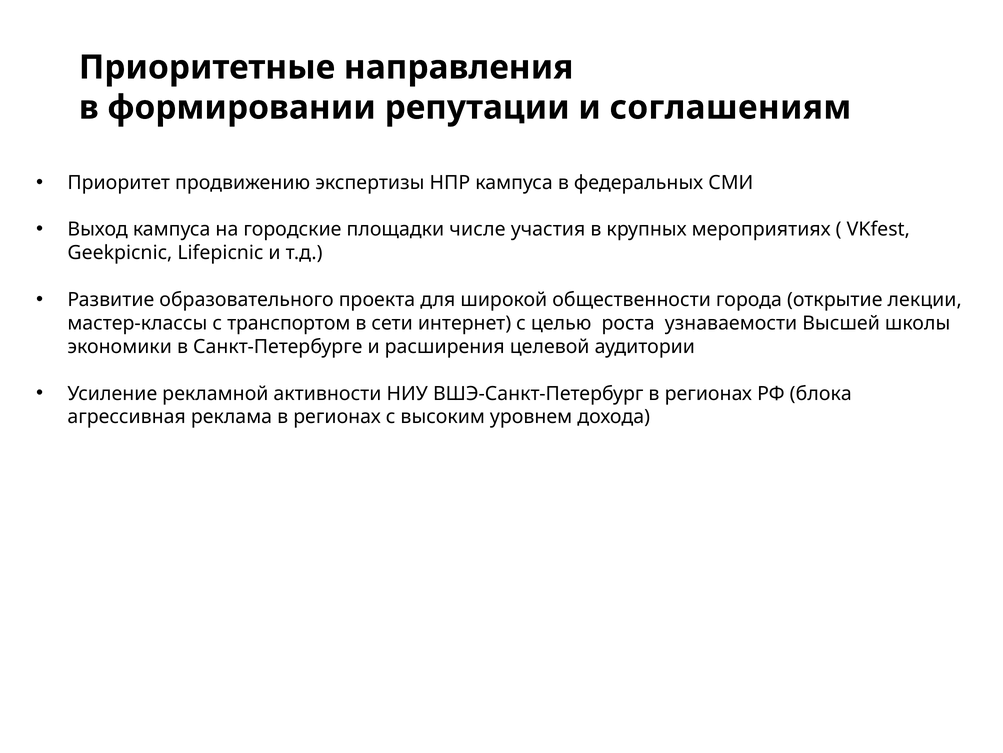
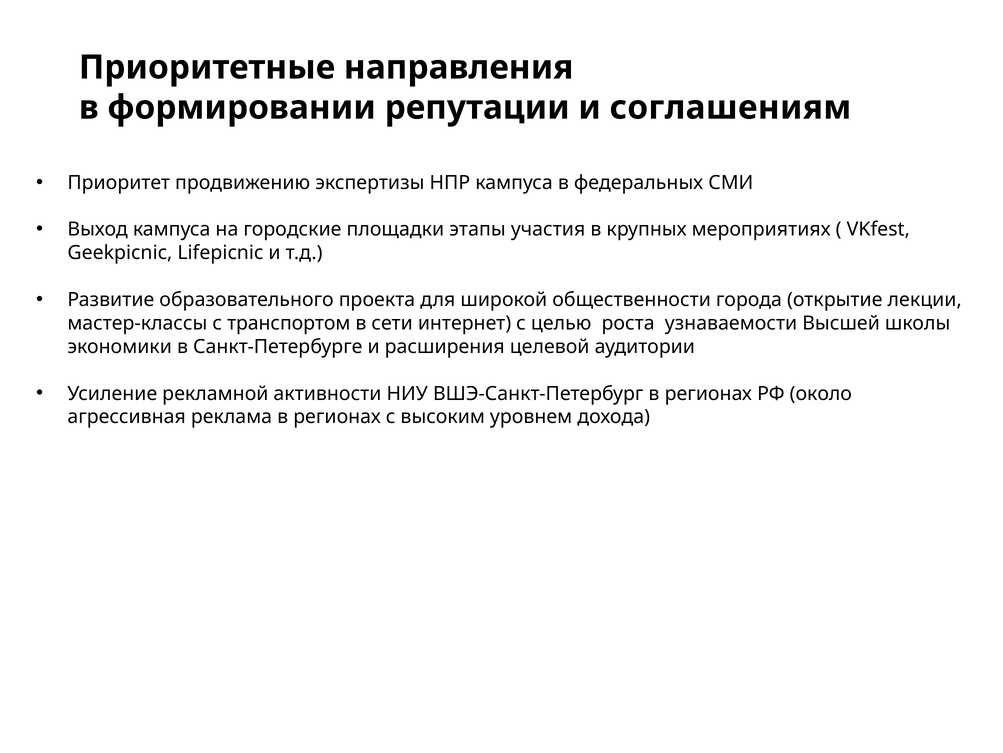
числе: числе -> этапы
блока: блока -> около
